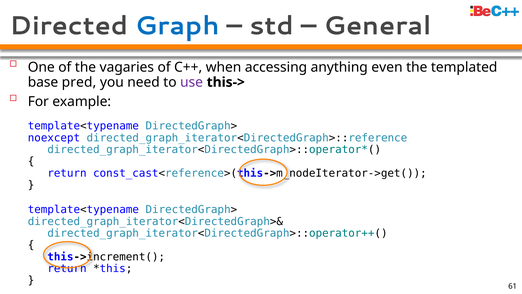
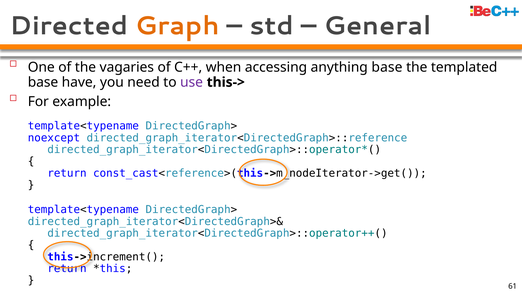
Graph colour: blue -> orange
anything even: even -> base
pred: pred -> have
